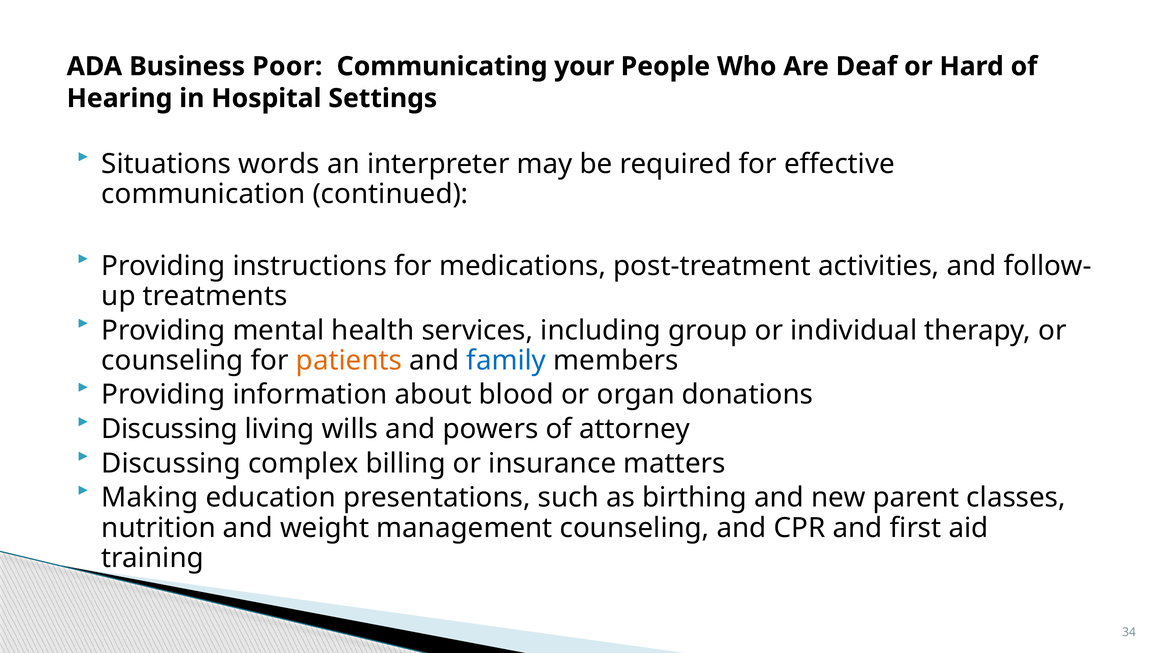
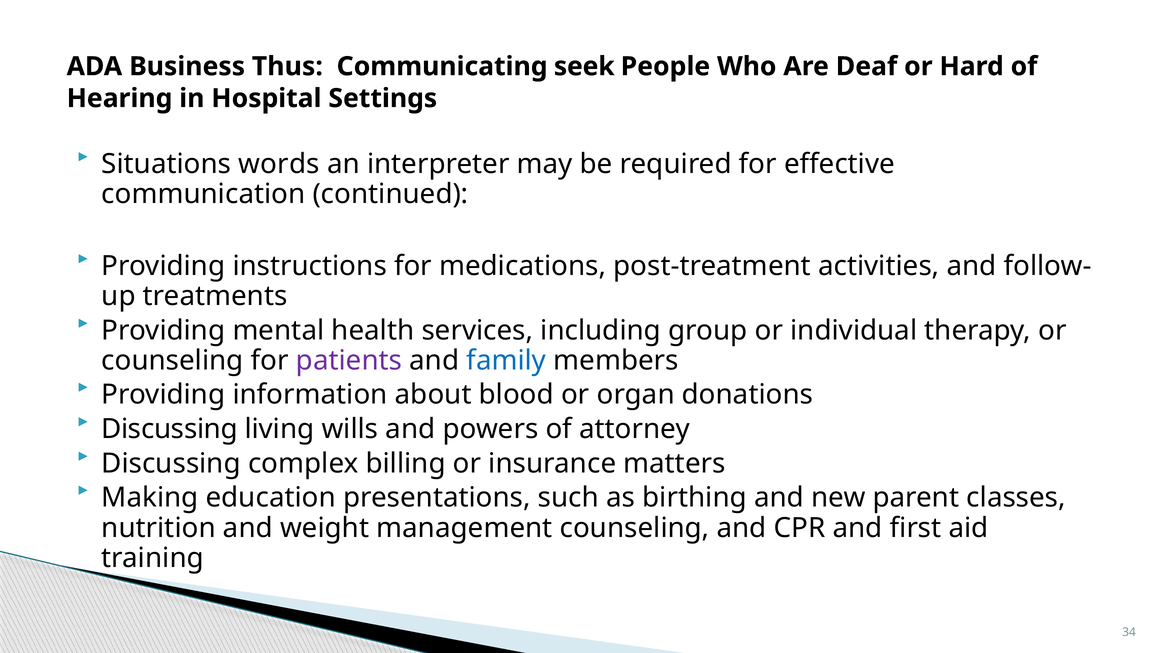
Poor: Poor -> Thus
your: your -> seek
patients colour: orange -> purple
